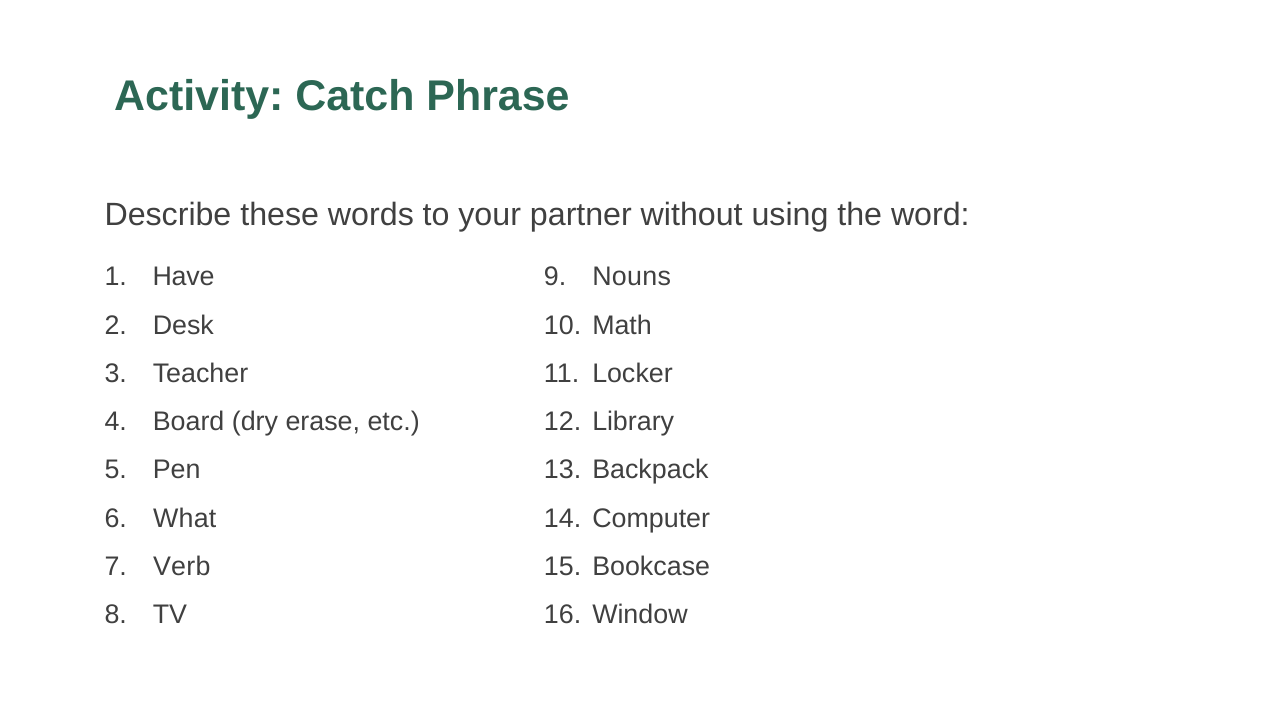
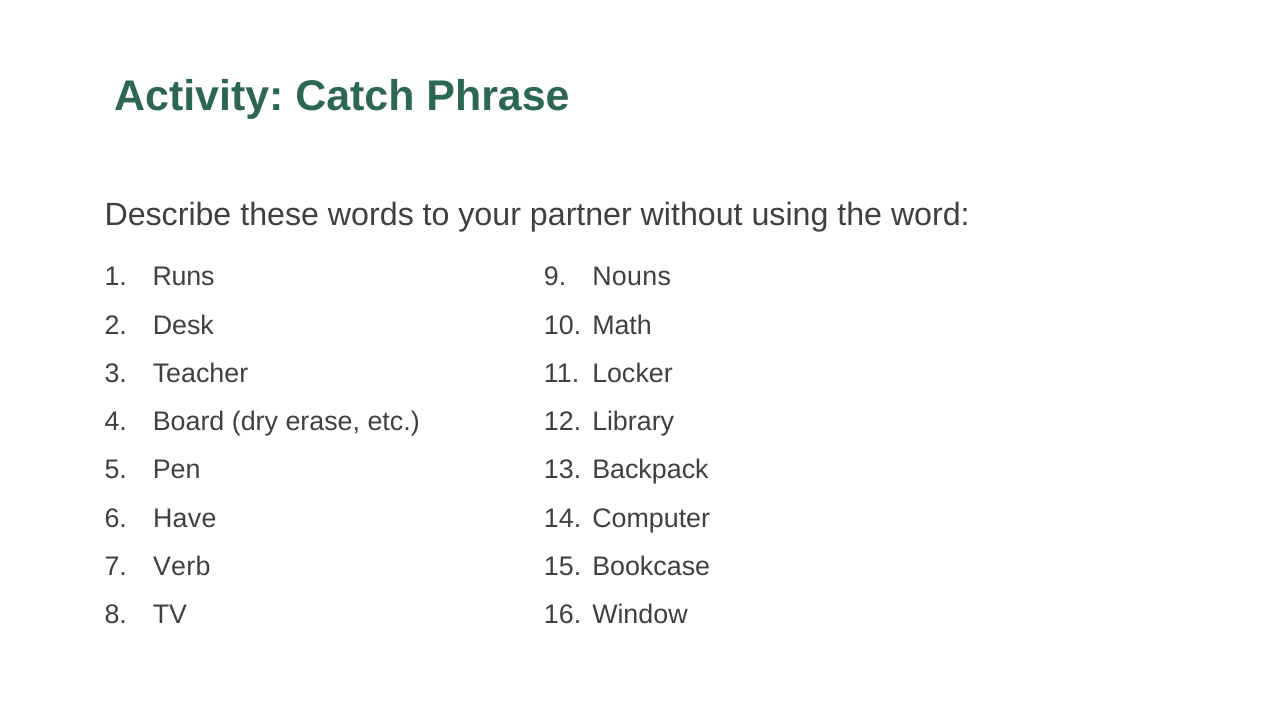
Have: Have -> Runs
What: What -> Have
